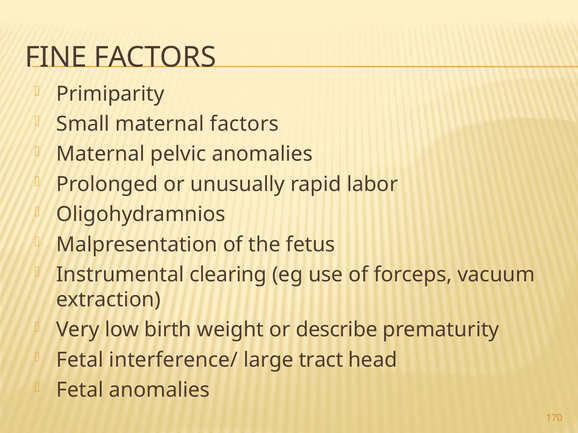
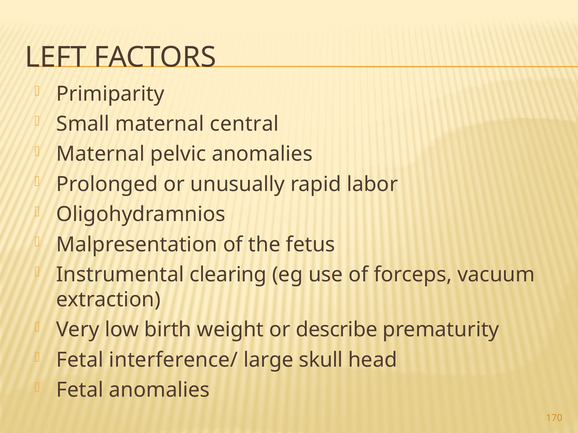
FINE: FINE -> LEFT
maternal factors: factors -> central
tract: tract -> skull
